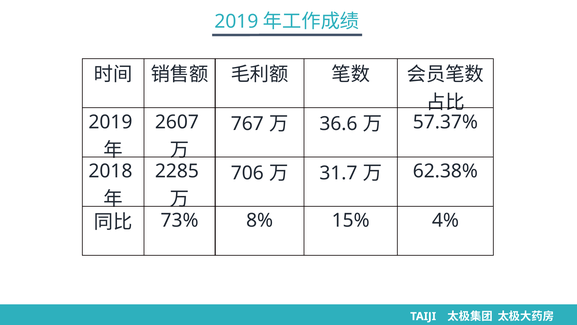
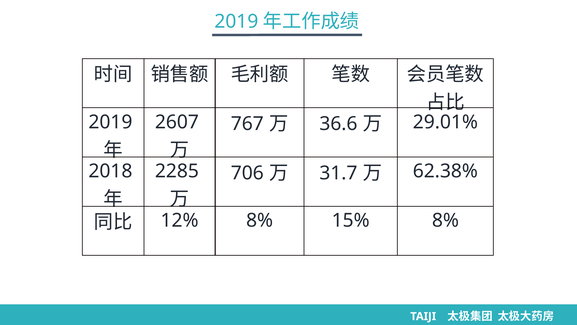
57.37%: 57.37% -> 29.01%
73%: 73% -> 12%
15% 4%: 4% -> 8%
